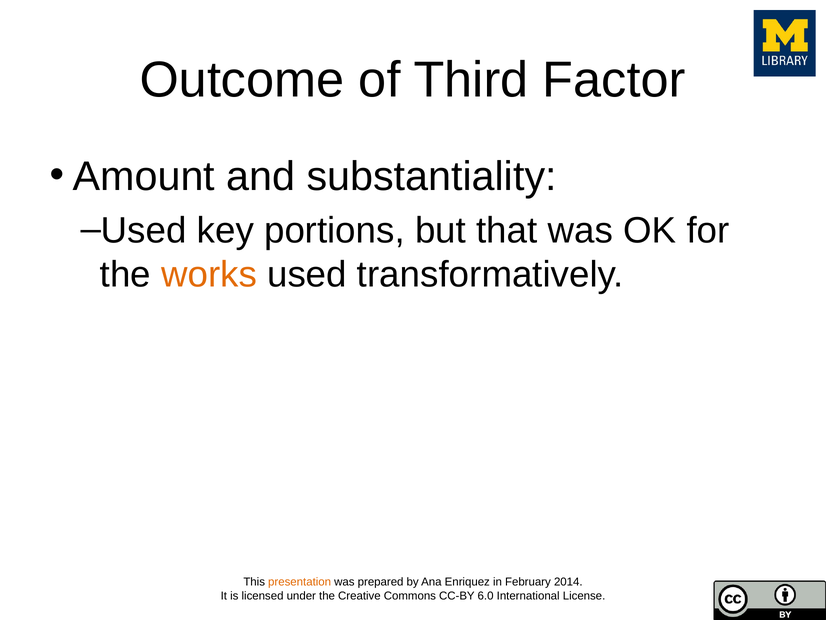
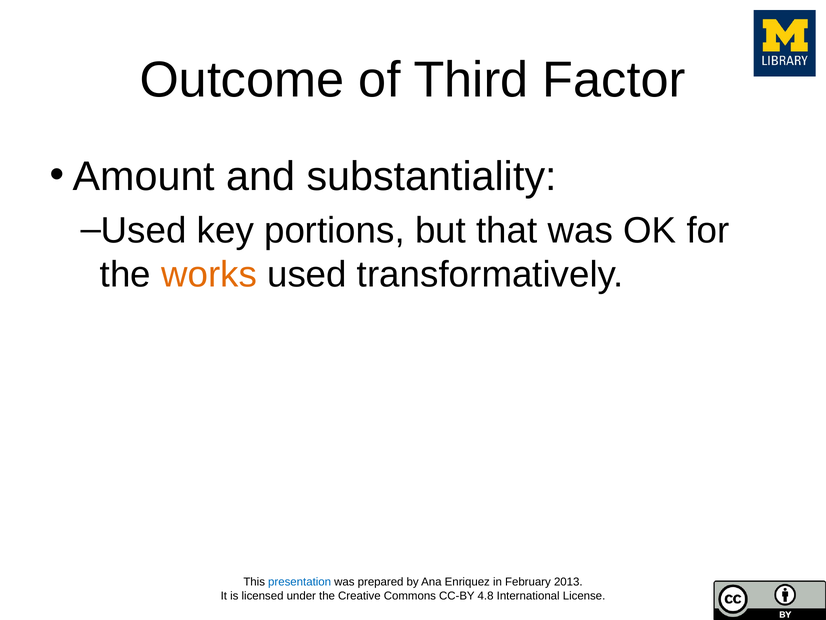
presentation colour: orange -> blue
2014: 2014 -> 2013
6.0: 6.0 -> 4.8
